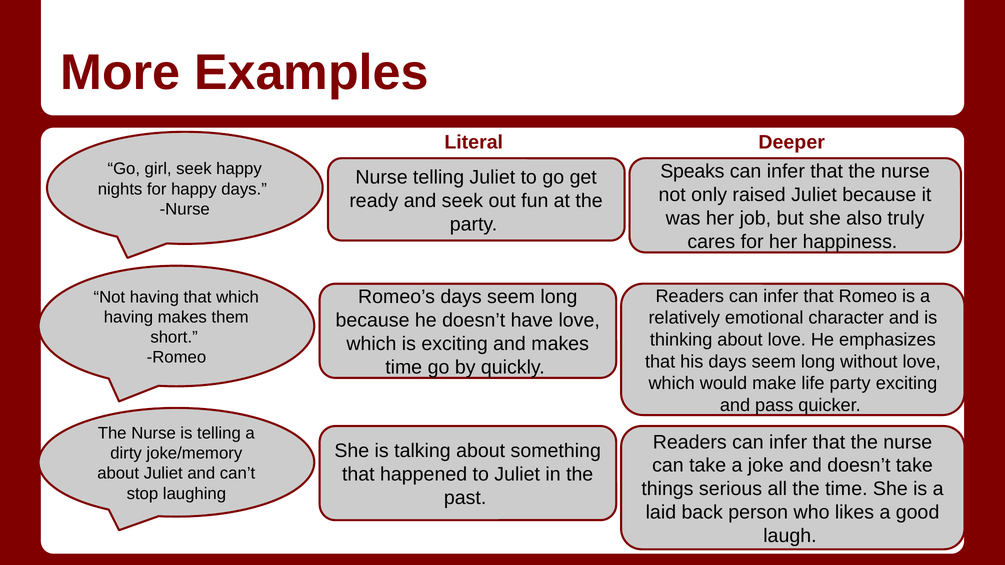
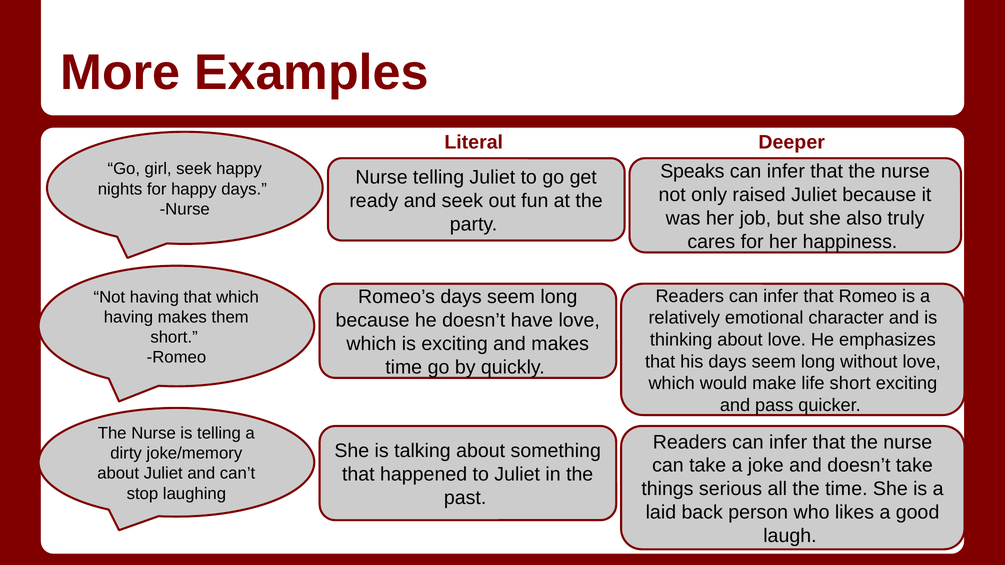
life party: party -> short
